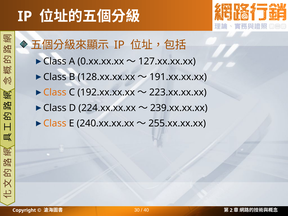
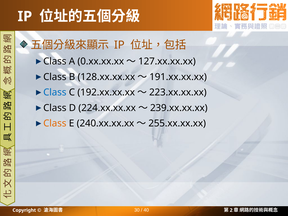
Class at (55, 92) colour: orange -> blue
